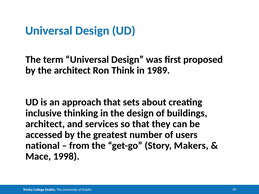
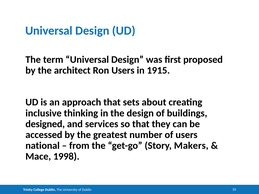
Ron Think: Think -> Users
1989: 1989 -> 1915
architect at (45, 124): architect -> designed
